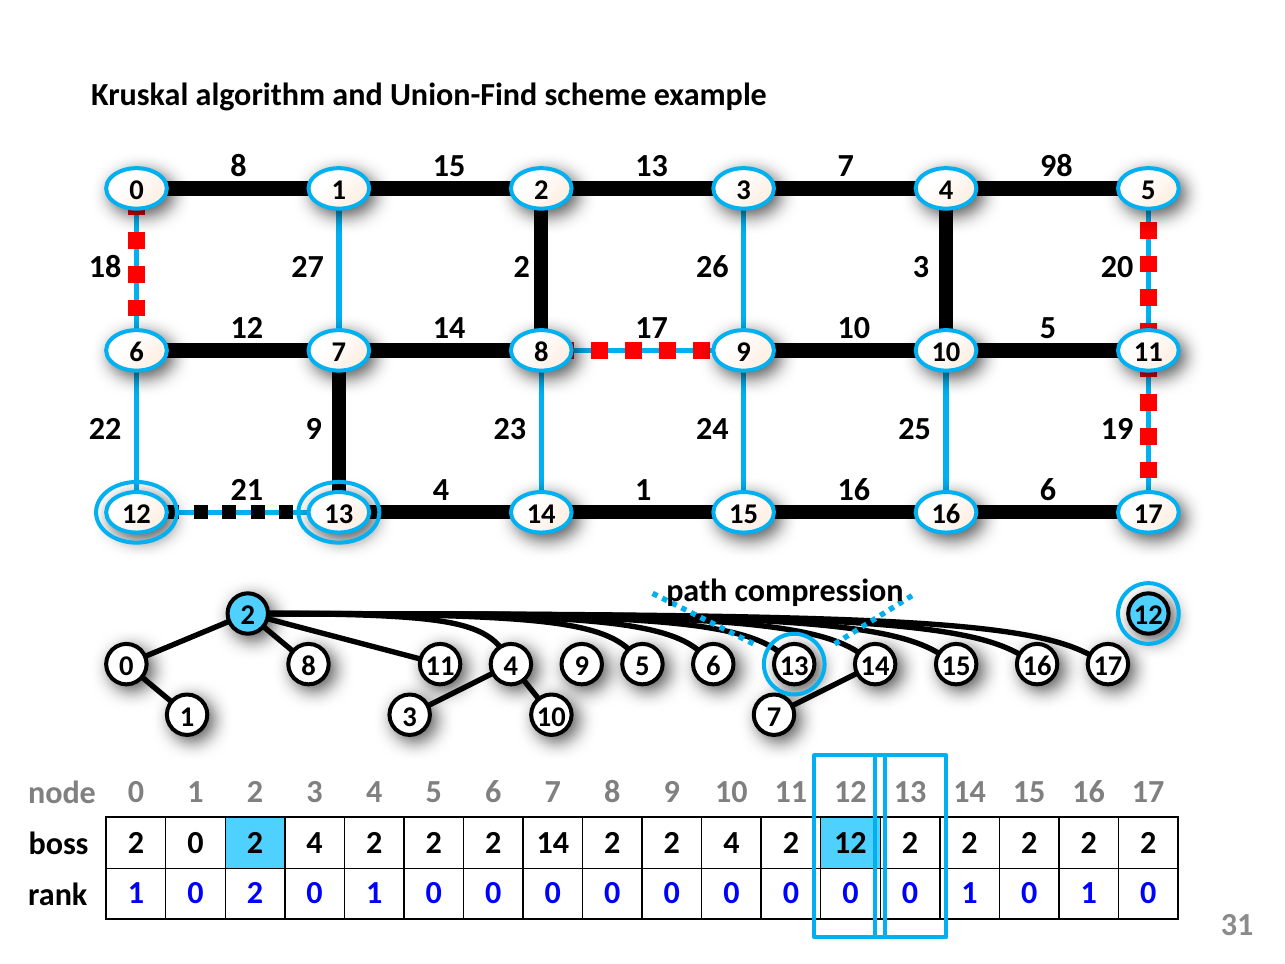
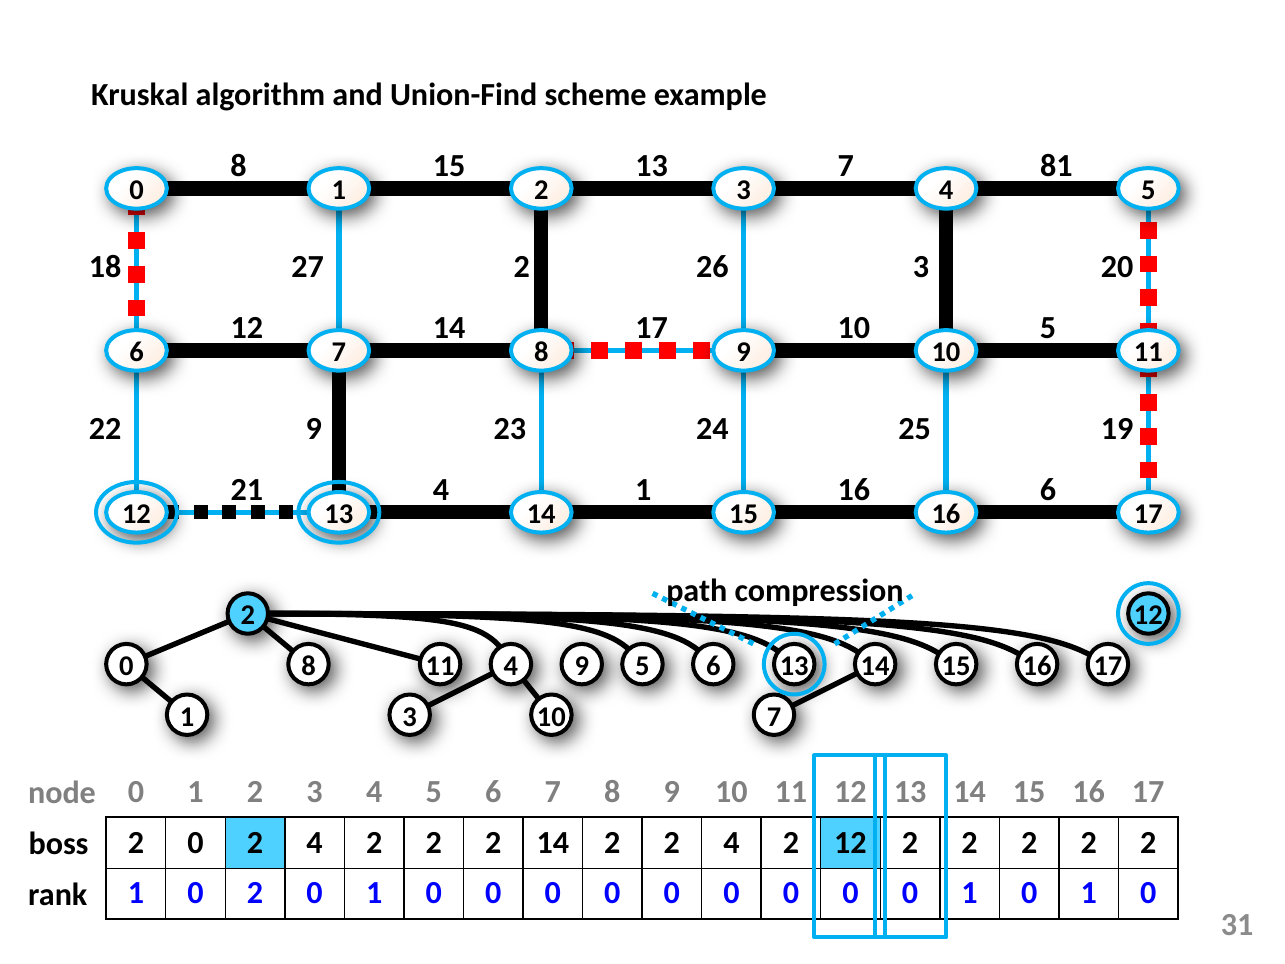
98: 98 -> 81
